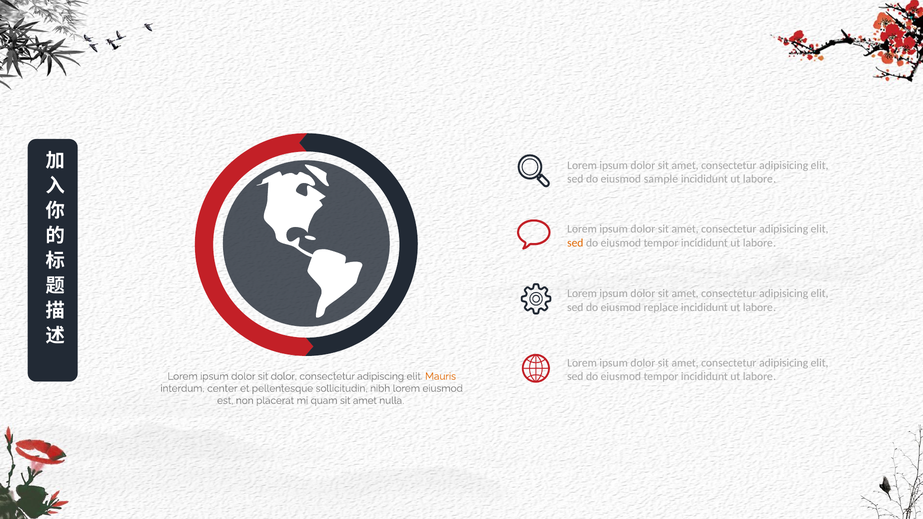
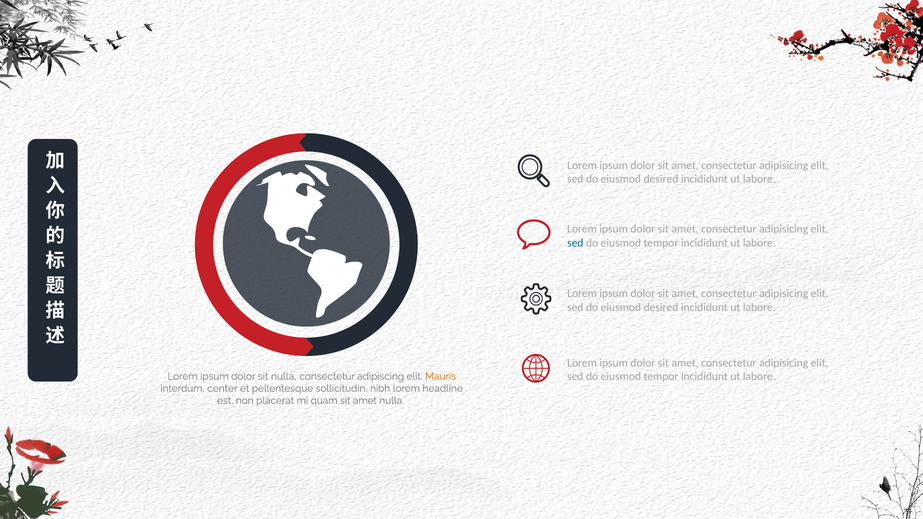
sample at (661, 179): sample -> desired
sed at (575, 243) colour: orange -> blue
replace at (661, 307): replace -> desired
sit dolor: dolor -> nulla
lorem eiusmod: eiusmod -> headline
